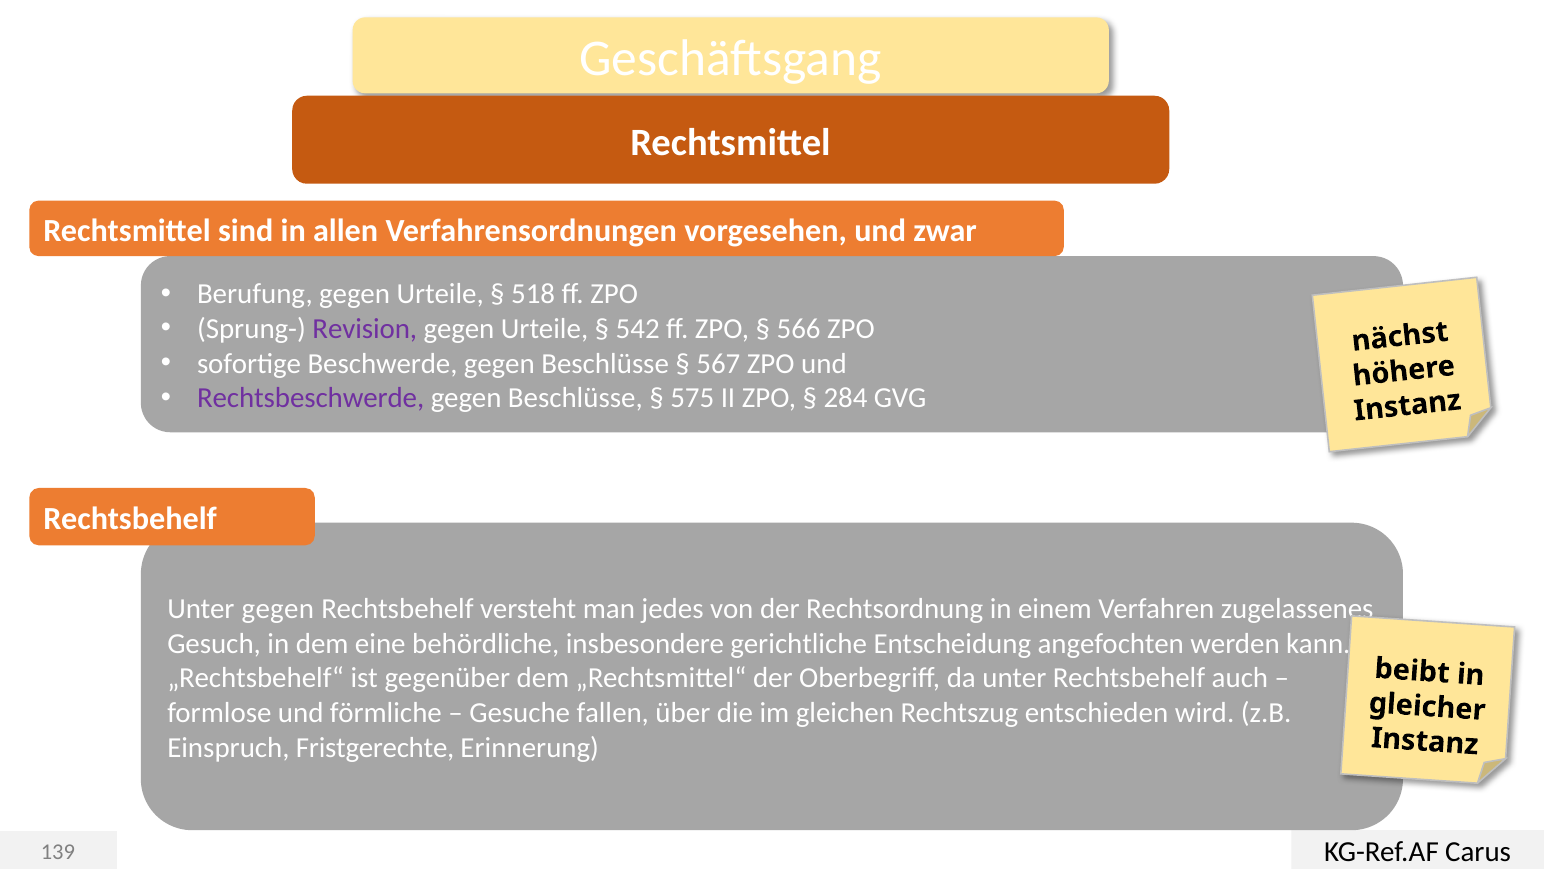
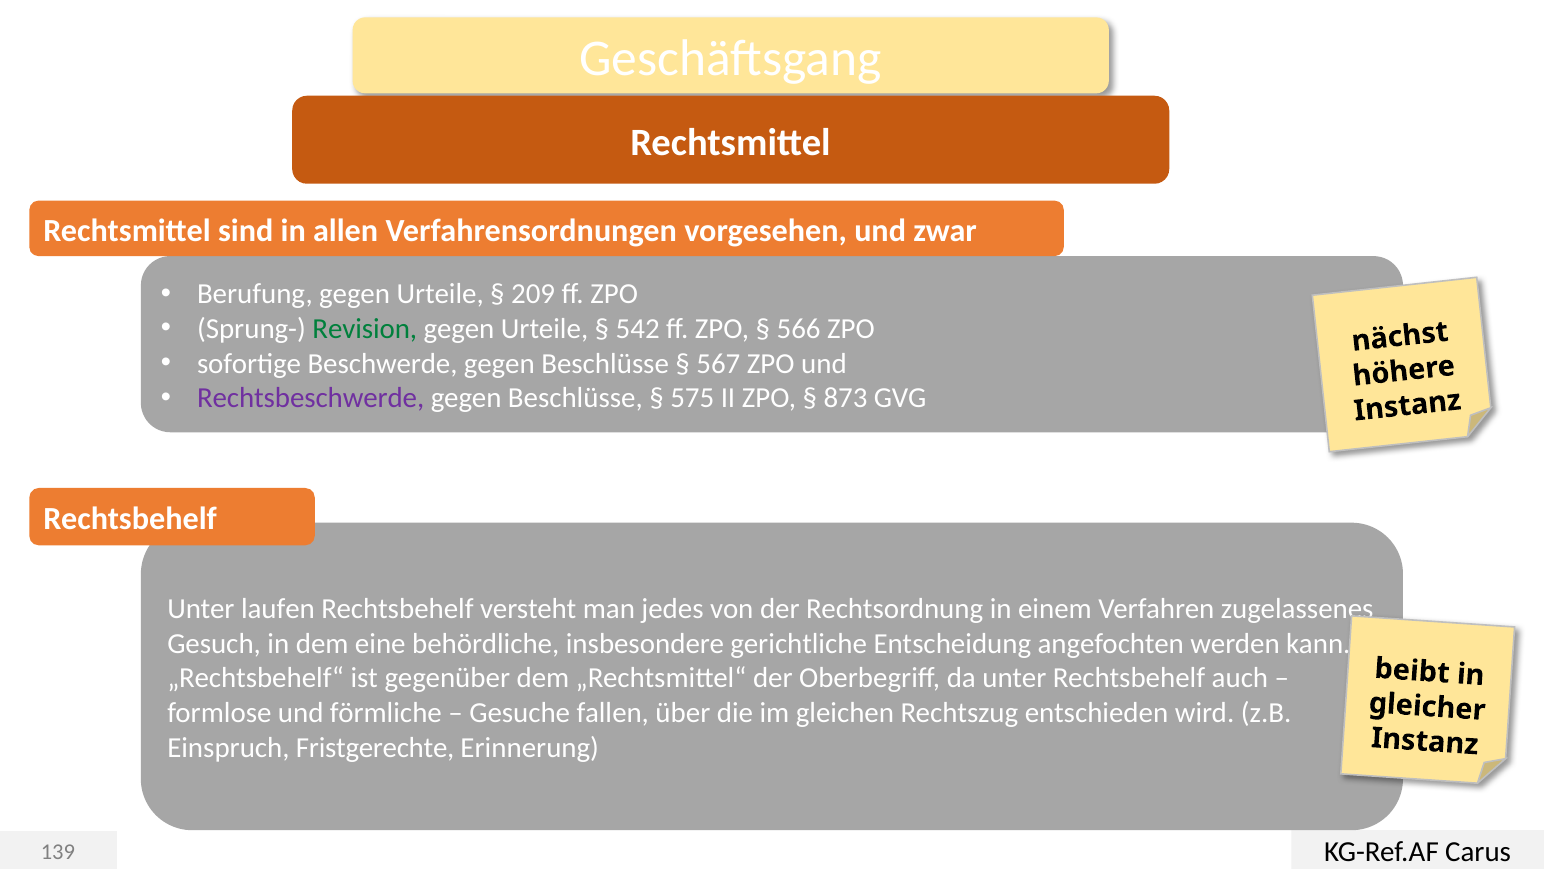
518: 518 -> 209
Revision colour: purple -> green
284: 284 -> 873
Unter gegen: gegen -> laufen
